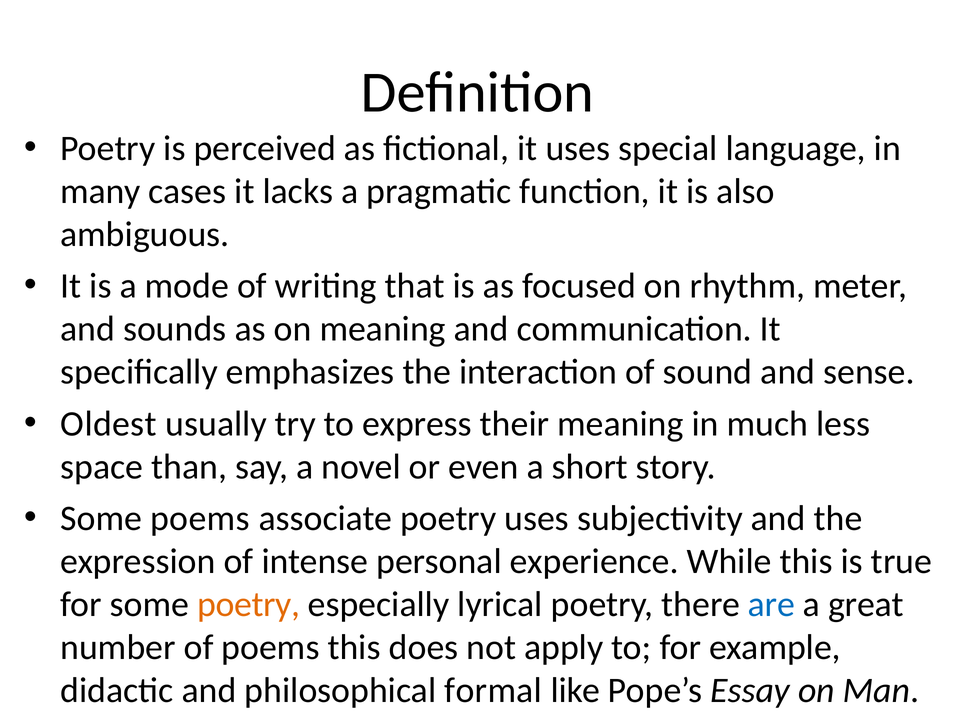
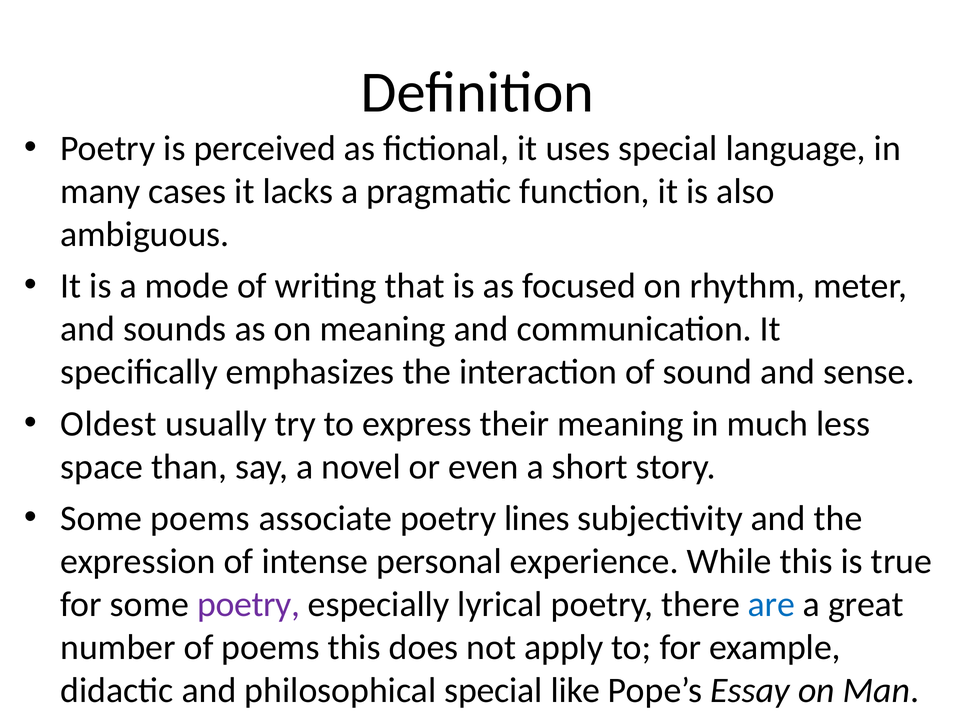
poetry uses: uses -> lines
poetry at (249, 604) colour: orange -> purple
philosophical formal: formal -> special
